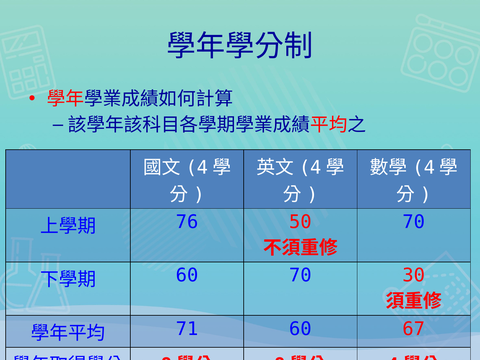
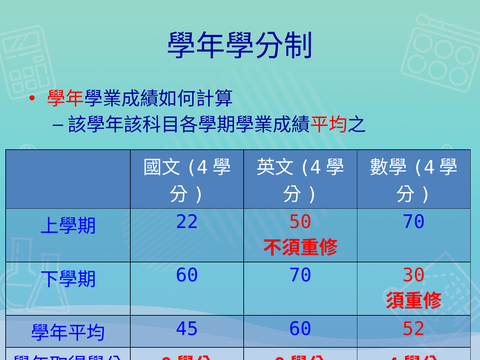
76: 76 -> 22
71: 71 -> 45
67: 67 -> 52
